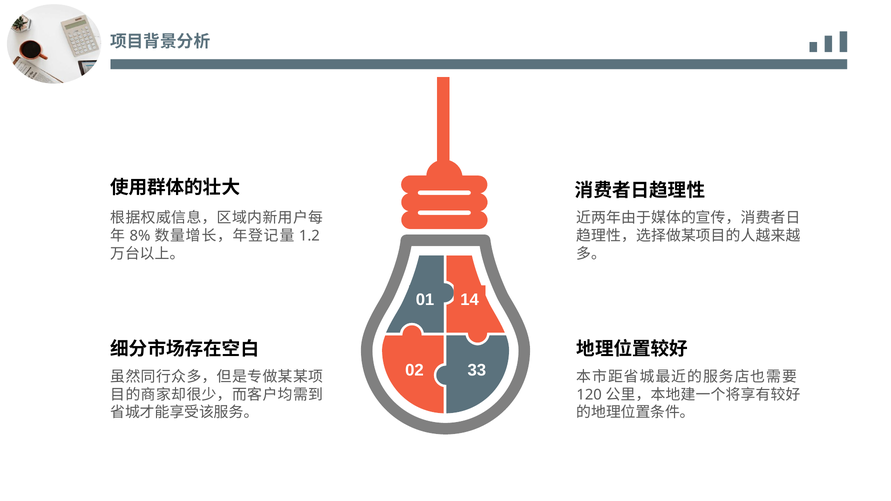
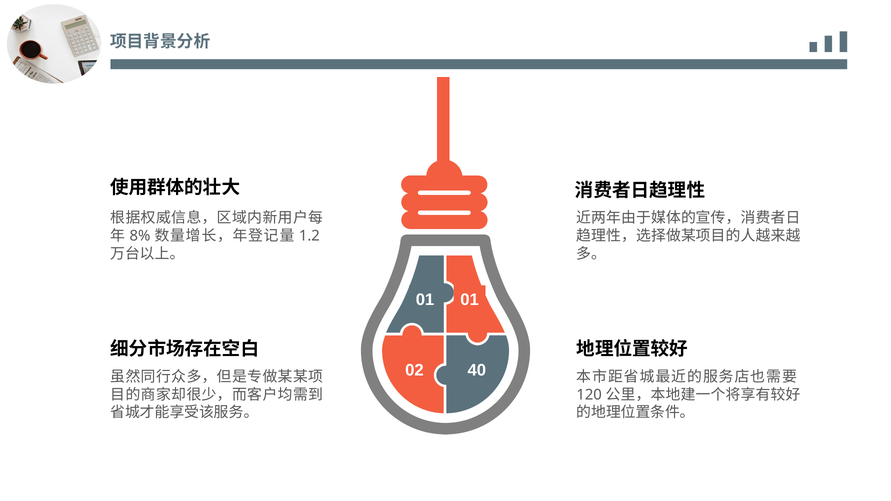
01 14: 14 -> 01
33: 33 -> 40
